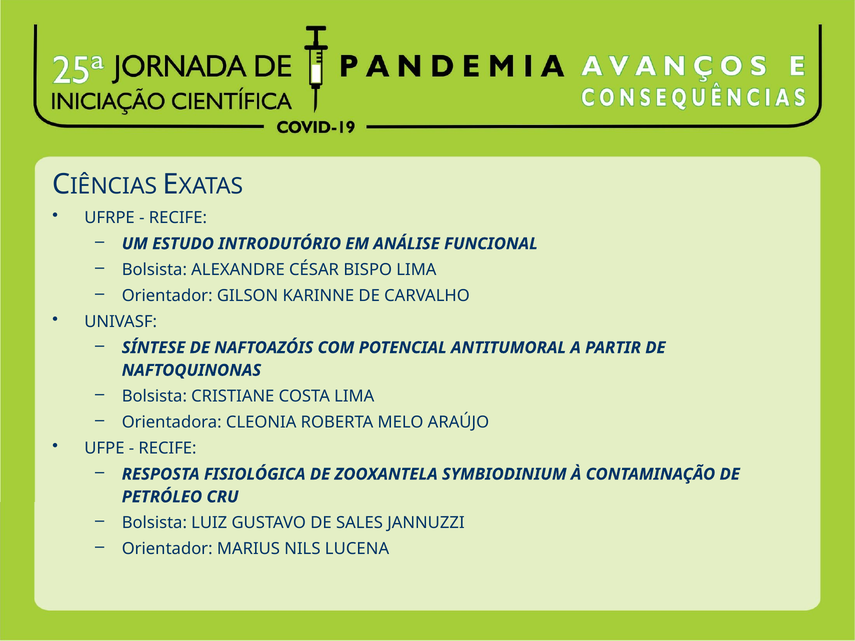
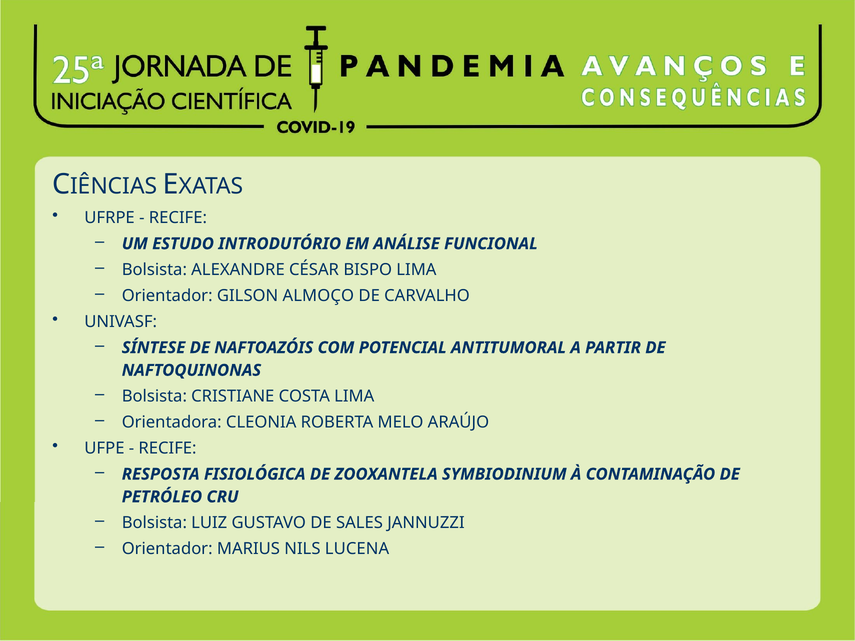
KARINNE: KARINNE -> ALMOÇO
